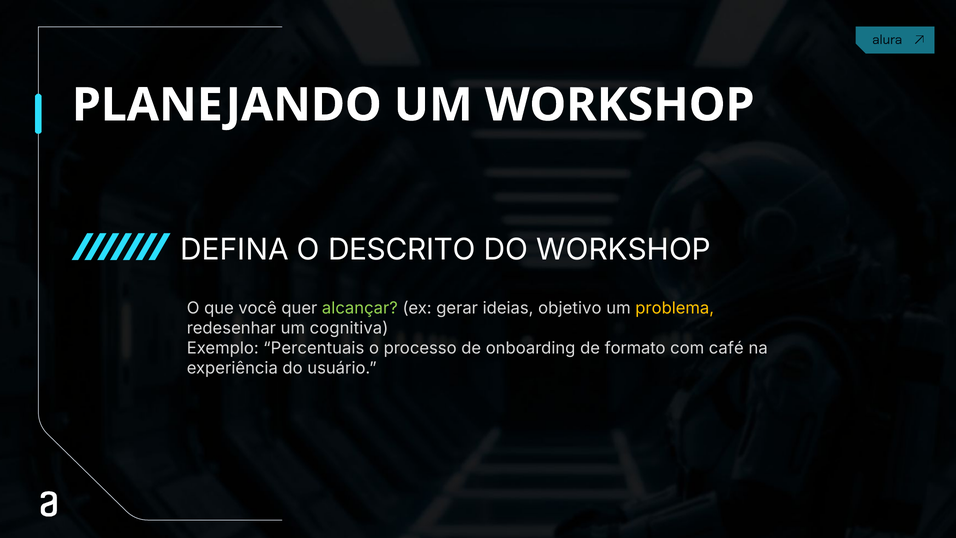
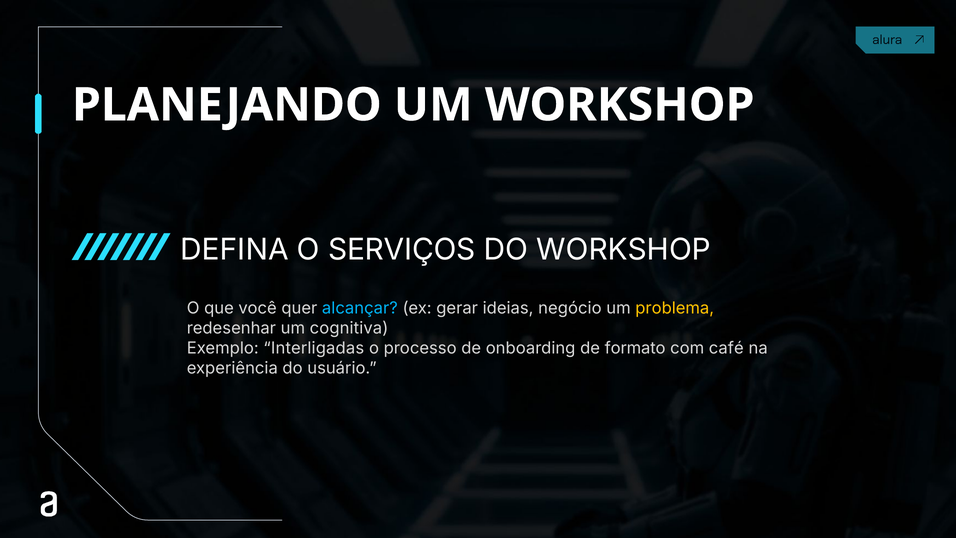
DESCRITO: DESCRITO -> SERVIÇOS
alcançar colour: light green -> light blue
objetivo: objetivo -> negócio
Percentuais: Percentuais -> Interligadas
